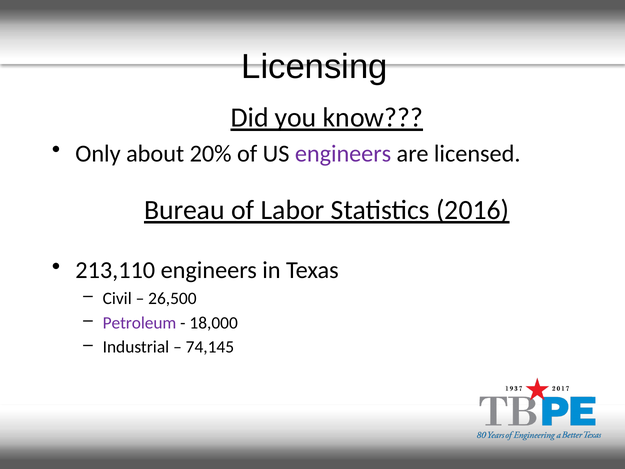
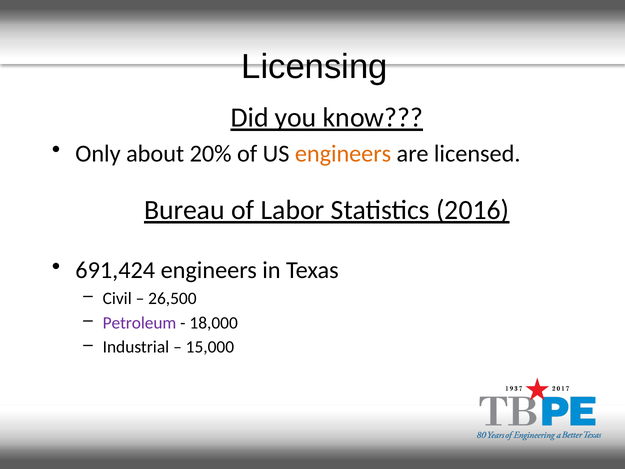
engineers at (343, 154) colour: purple -> orange
213,110: 213,110 -> 691,424
74,145: 74,145 -> 15,000
